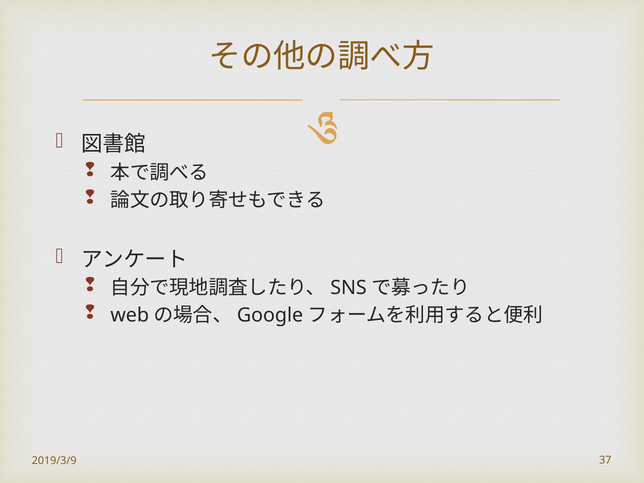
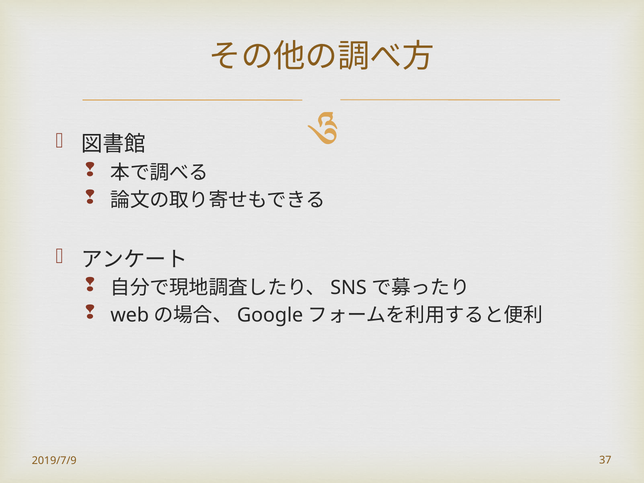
2019/3/9: 2019/3/9 -> 2019/7/9
